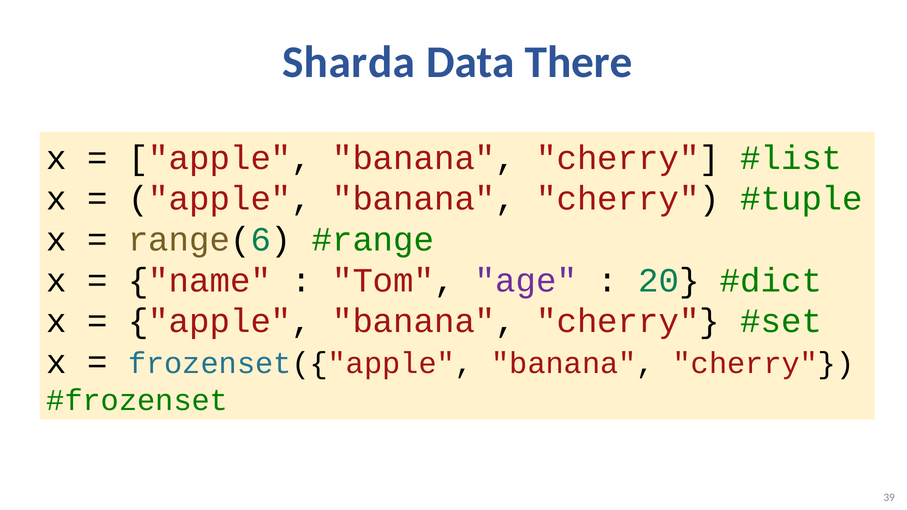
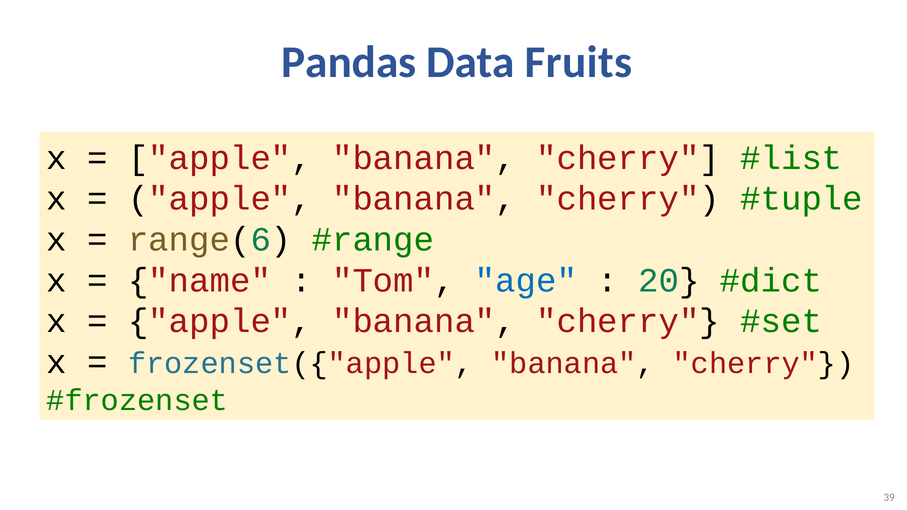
Sharda: Sharda -> Pandas
There: There -> Fruits
age colour: purple -> blue
